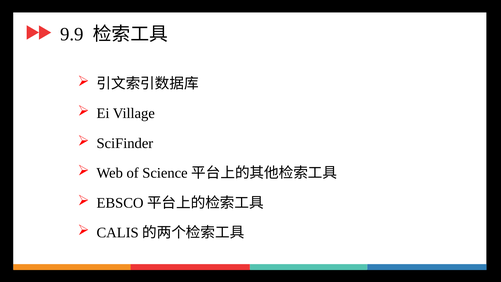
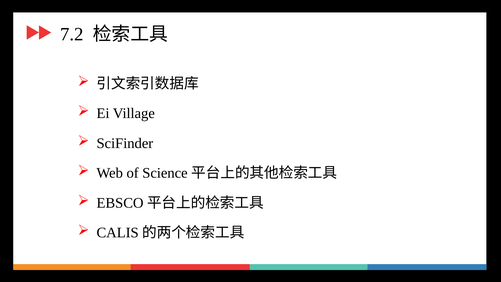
9.9: 9.9 -> 7.2
